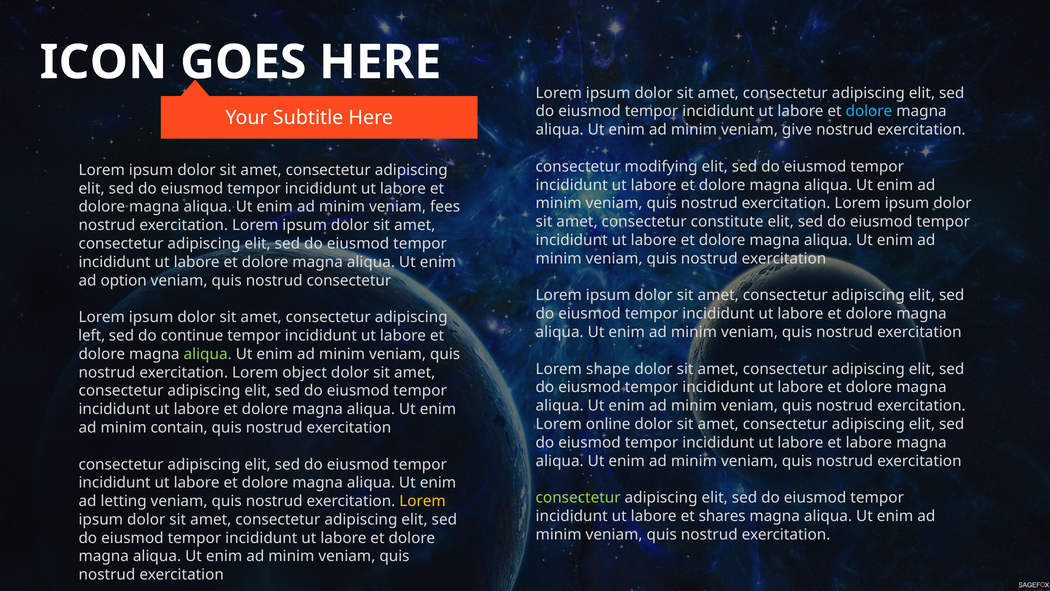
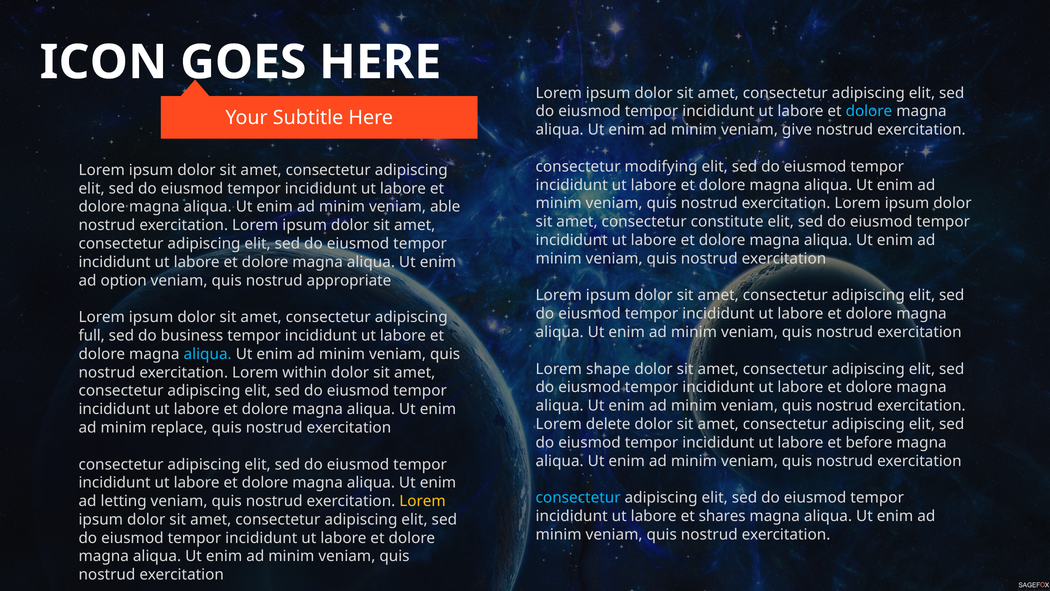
fees: fees -> able
nostrud consectetur: consectetur -> appropriate
left: left -> full
continue: continue -> business
aliqua at (208, 354) colour: light green -> light blue
object: object -> within
online: online -> delete
contain: contain -> replace
et labore: labore -> before
consectetur at (578, 497) colour: light green -> light blue
